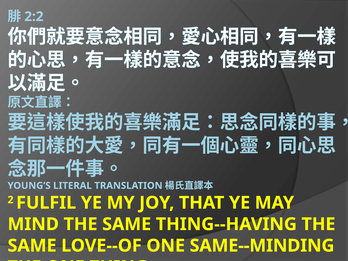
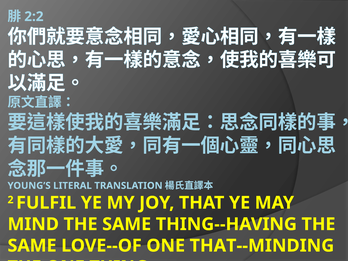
SAME--MINDING: SAME--MINDING -> THAT--MINDING
